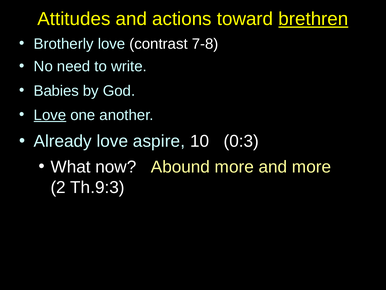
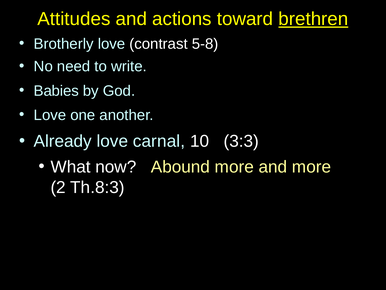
7-8: 7-8 -> 5-8
Love at (50, 115) underline: present -> none
aspire: aspire -> carnal
0:3: 0:3 -> 3:3
Th.9:3: Th.9:3 -> Th.8:3
